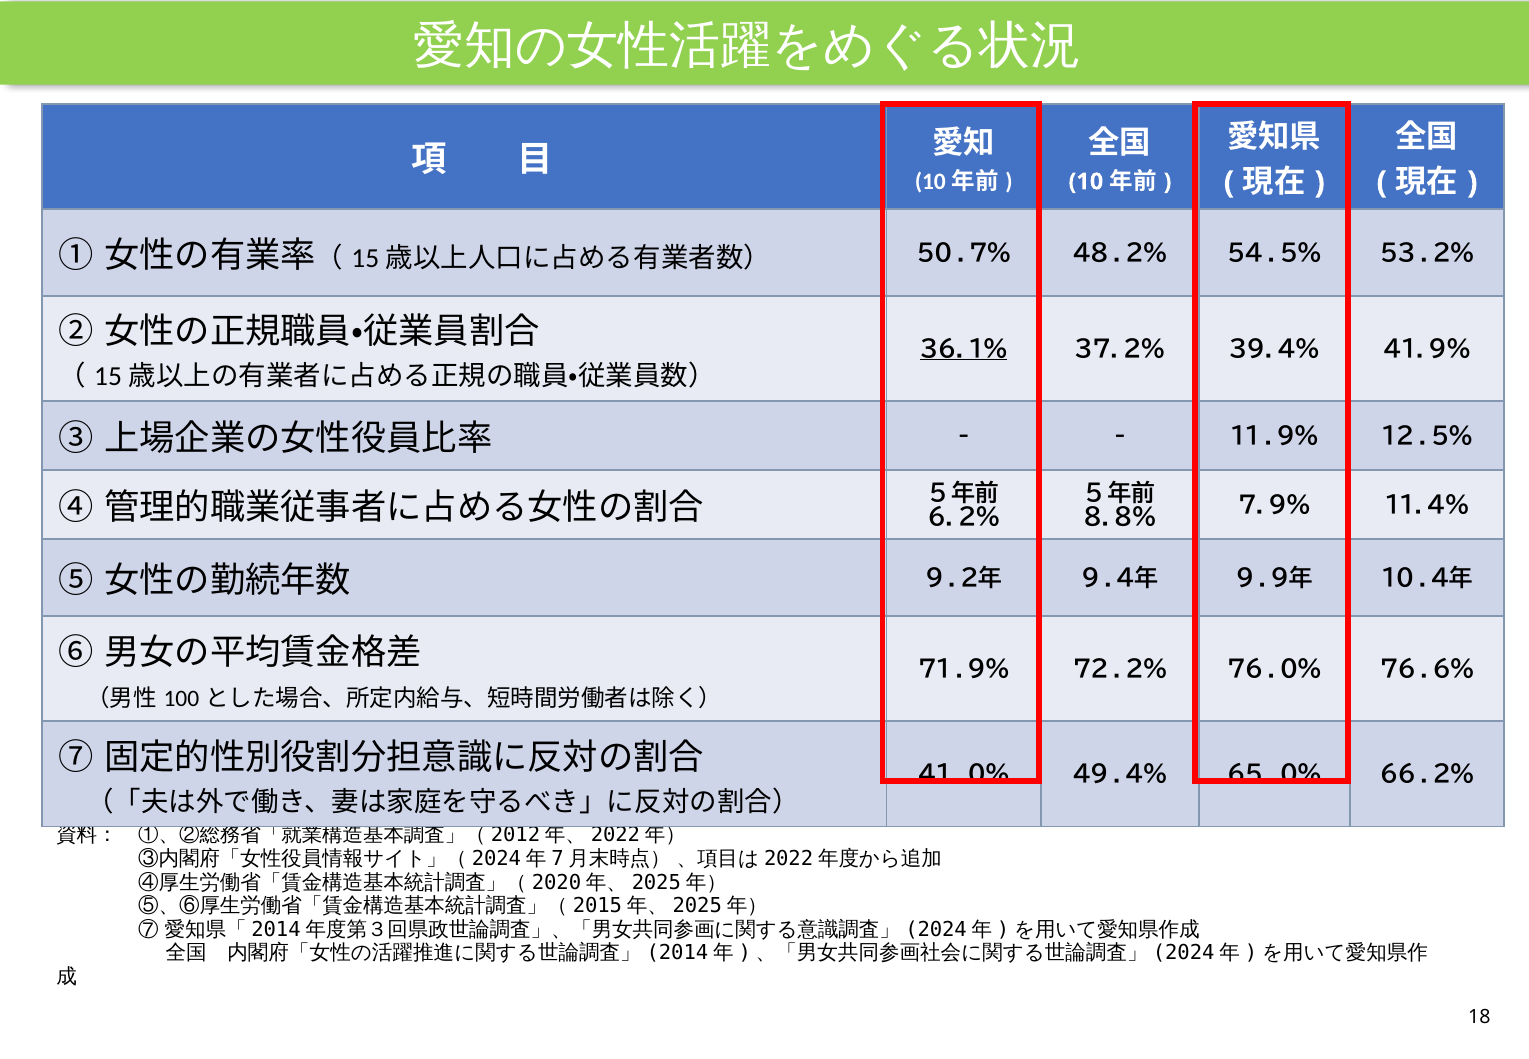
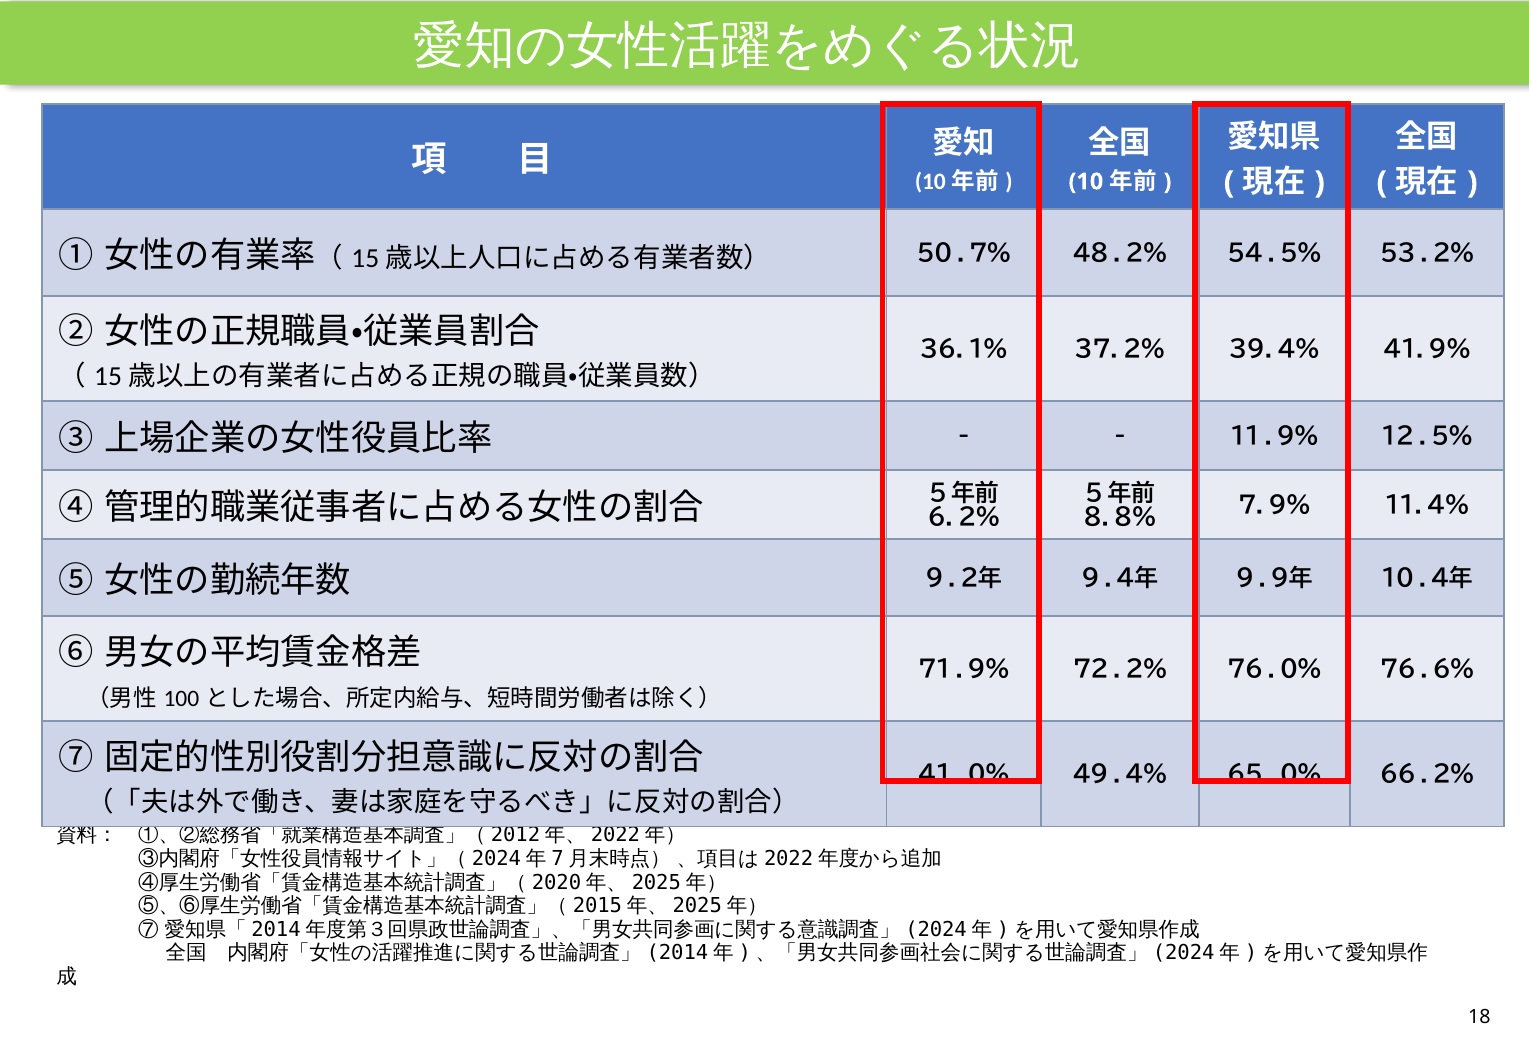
３６．１％ underline: present -> none
